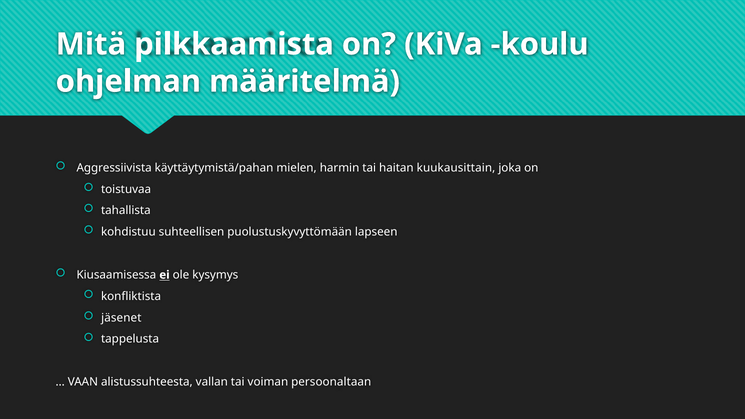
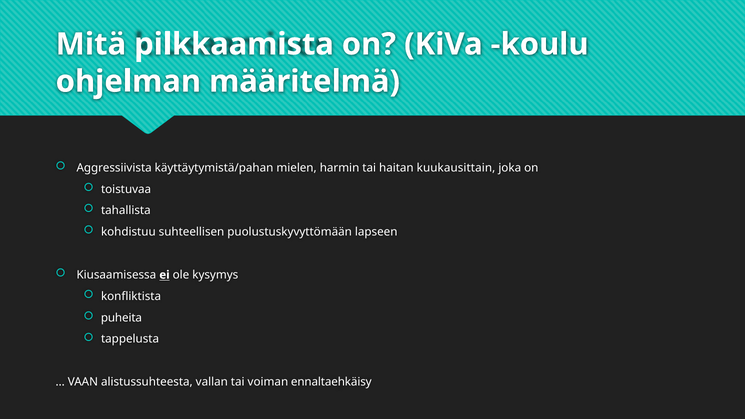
jäsenet: jäsenet -> puheita
persoonaltaan: persoonaltaan -> ennaltaehkäisy
